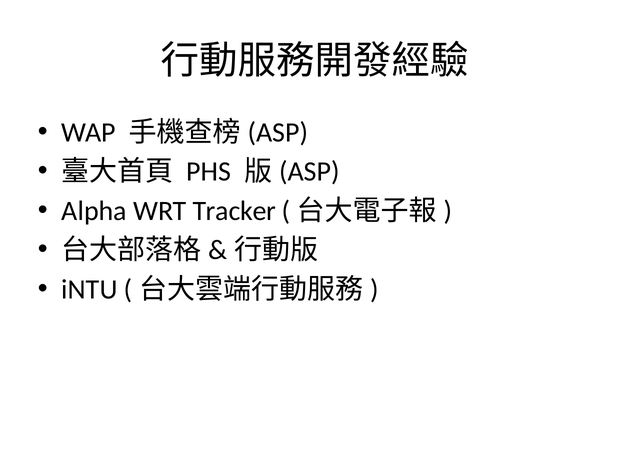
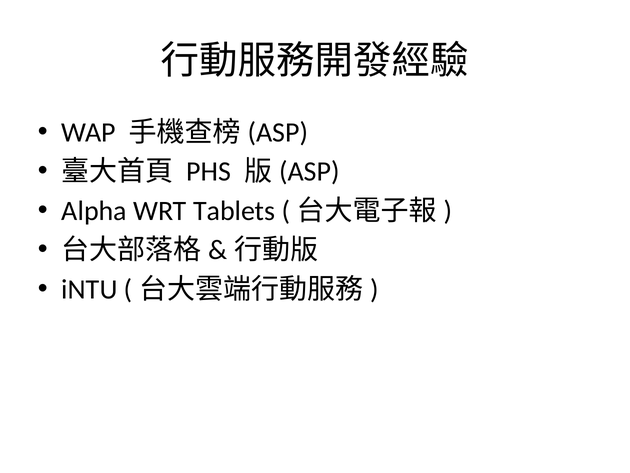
Tracker: Tracker -> Tablets
